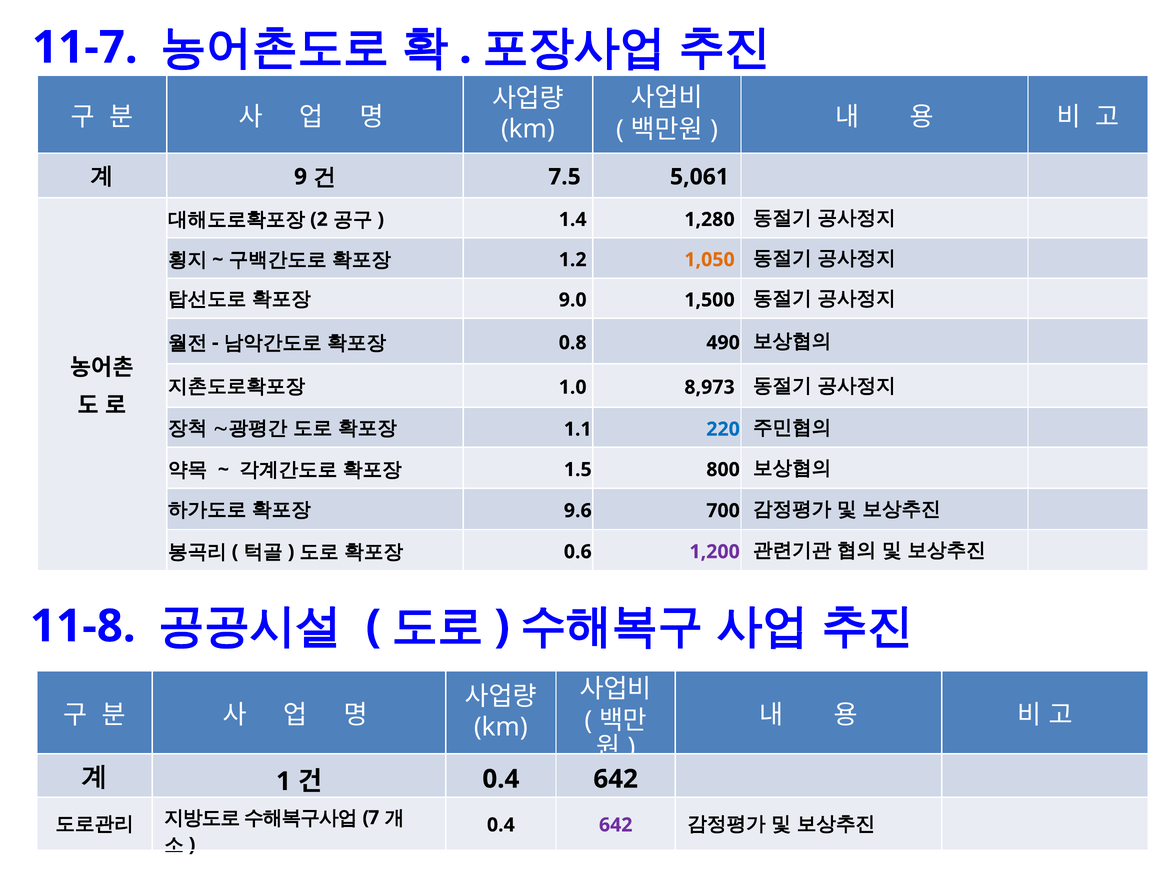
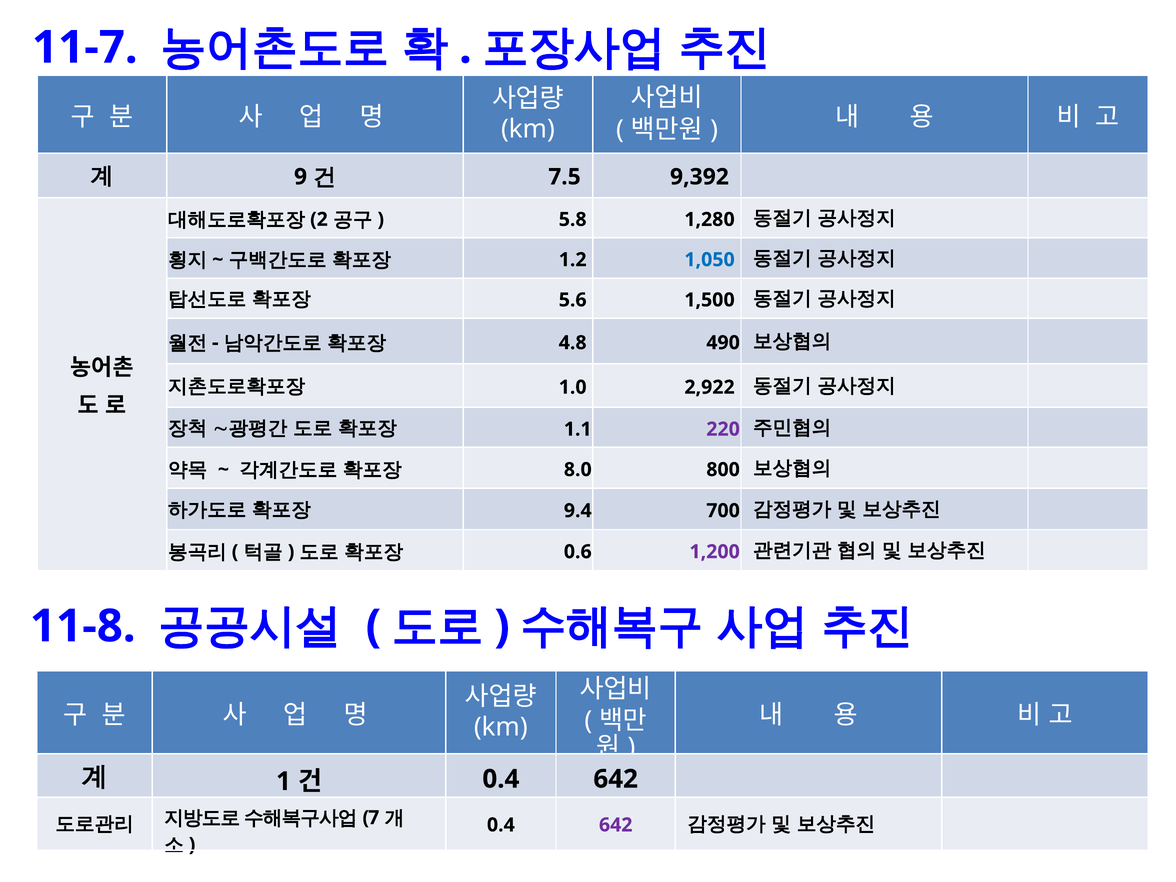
5,061: 5,061 -> 9,392
1.4: 1.4 -> 5.8
1,050 colour: orange -> blue
9.0: 9.0 -> 5.6
0.8: 0.8 -> 4.8
8,973: 8,973 -> 2,922
220 colour: blue -> purple
1.5: 1.5 -> 8.0
9.6: 9.6 -> 9.4
